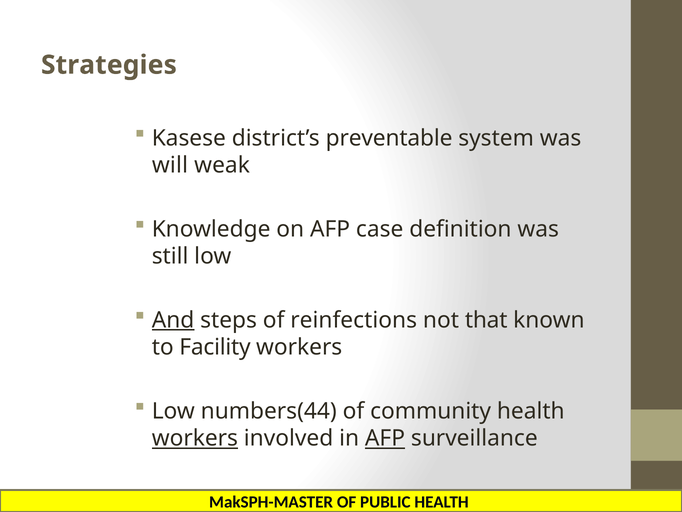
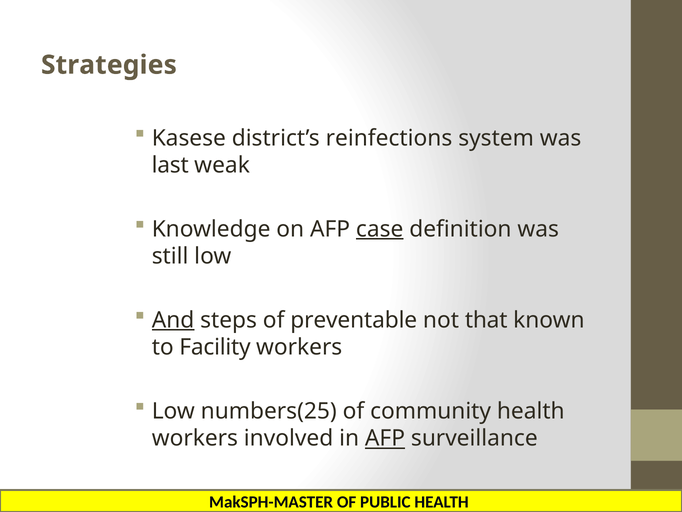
preventable: preventable -> reinfections
will: will -> last
case underline: none -> present
reinfections: reinfections -> preventable
numbers(44: numbers(44 -> numbers(25
workers at (195, 438) underline: present -> none
